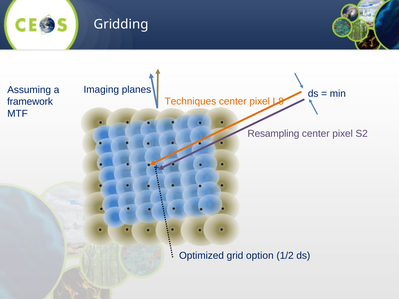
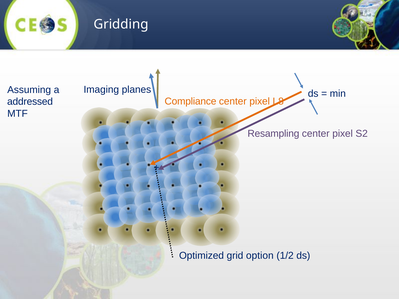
Techniques: Techniques -> Compliance
framework: framework -> addressed
